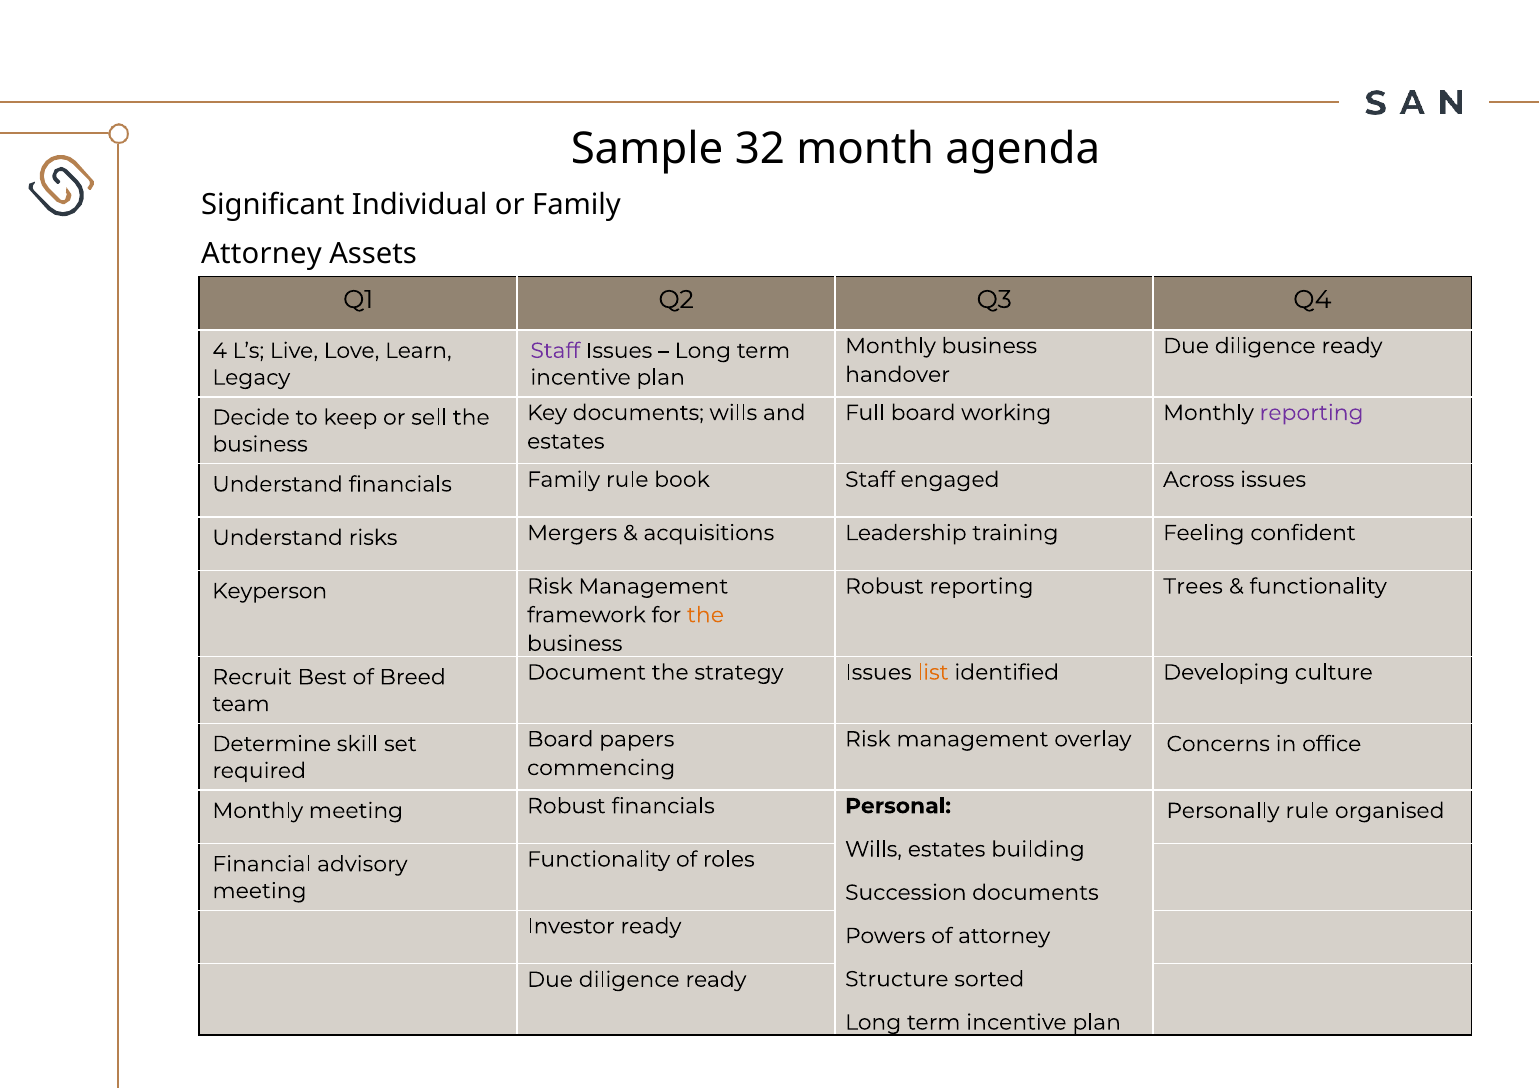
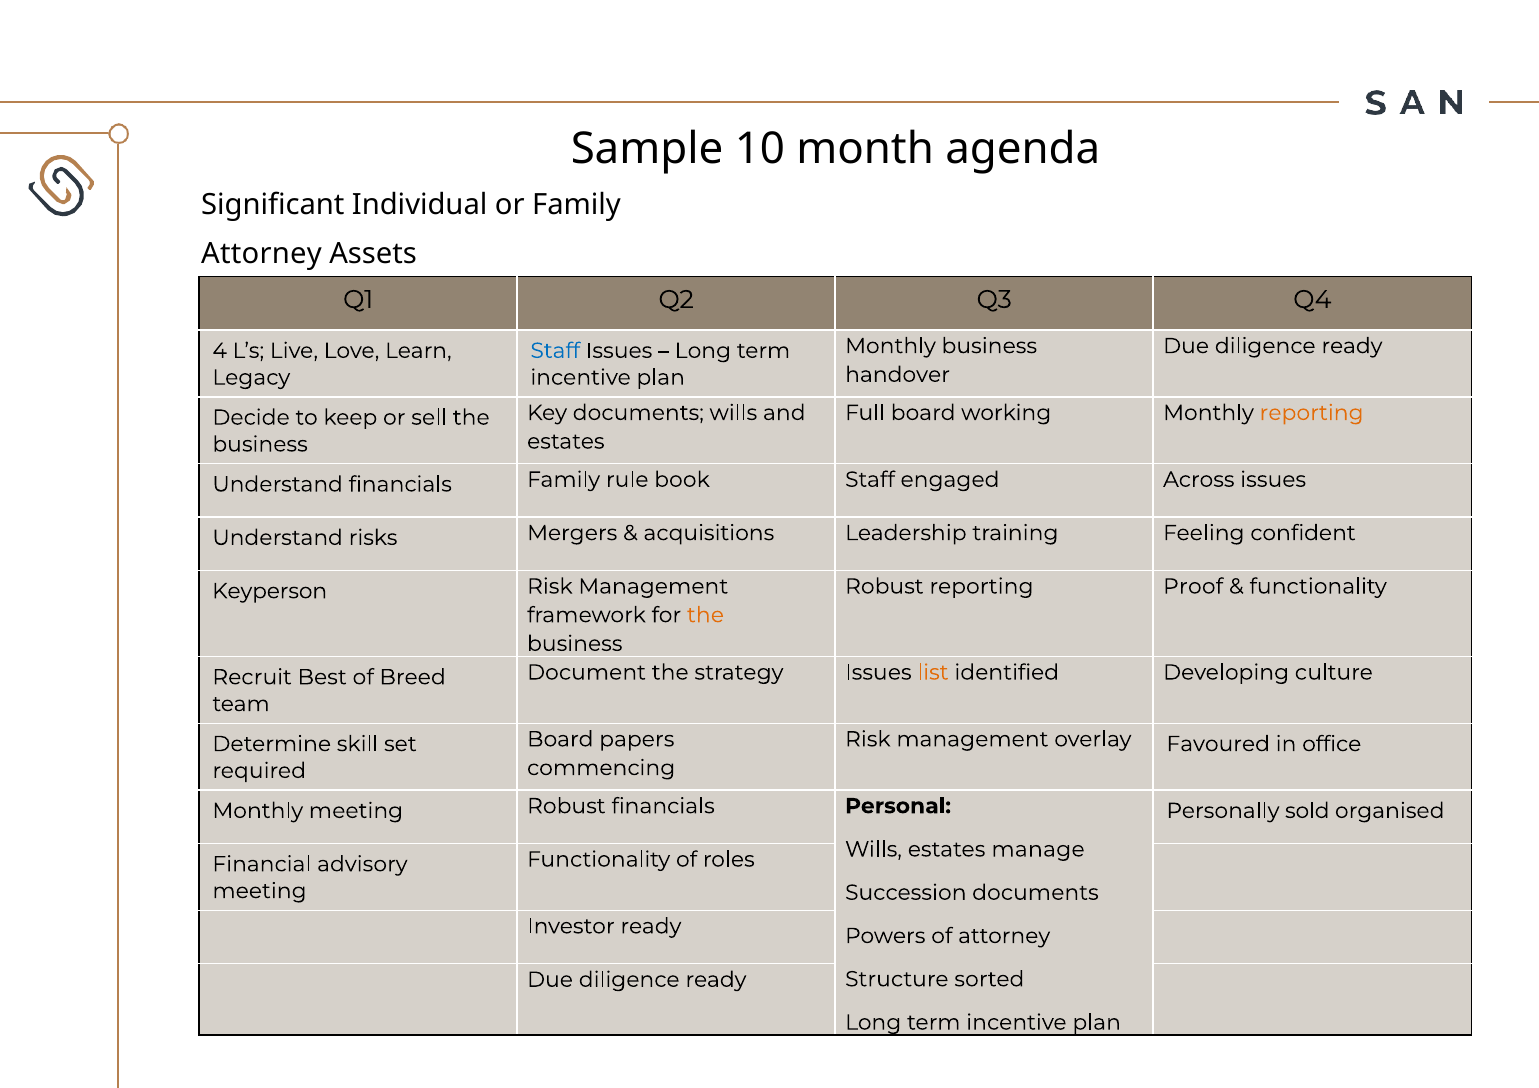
32: 32 -> 10
Staff at (555, 351) colour: purple -> blue
reporting at (1312, 413) colour: purple -> orange
Trees: Trees -> Proof
Concerns: Concerns -> Favoured
Personally rule: rule -> sold
building: building -> manage
